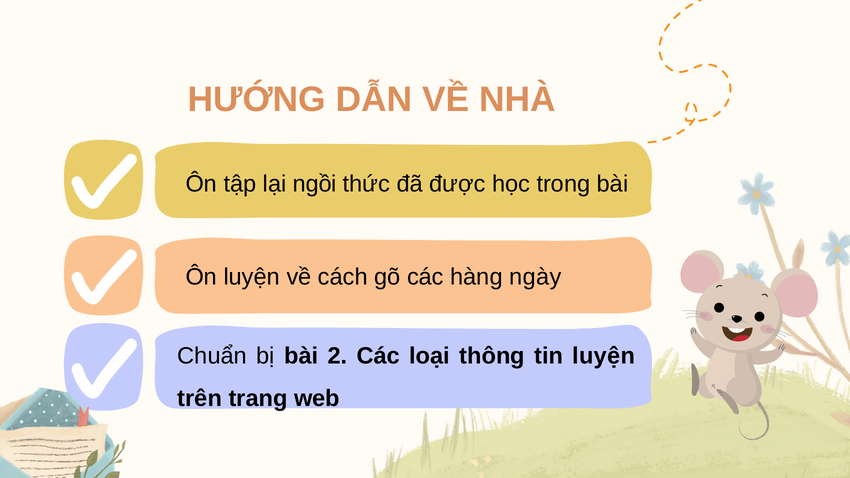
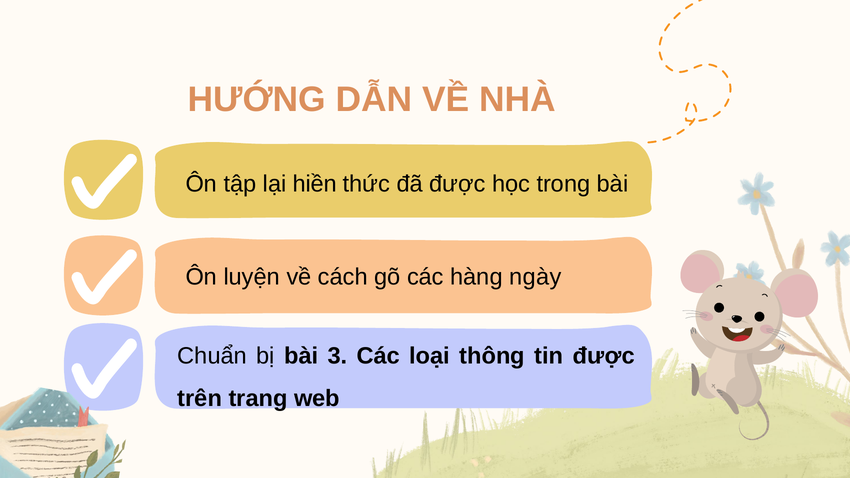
ngồi: ngồi -> hiền
2: 2 -> 3
tin luyện: luyện -> được
